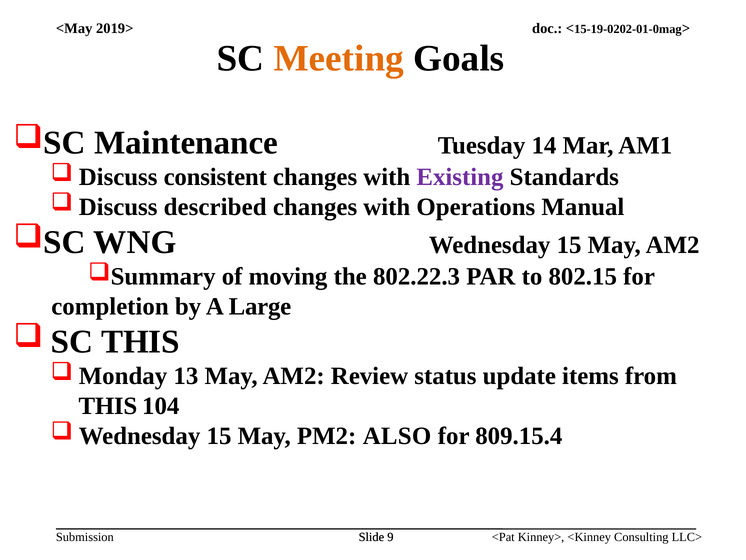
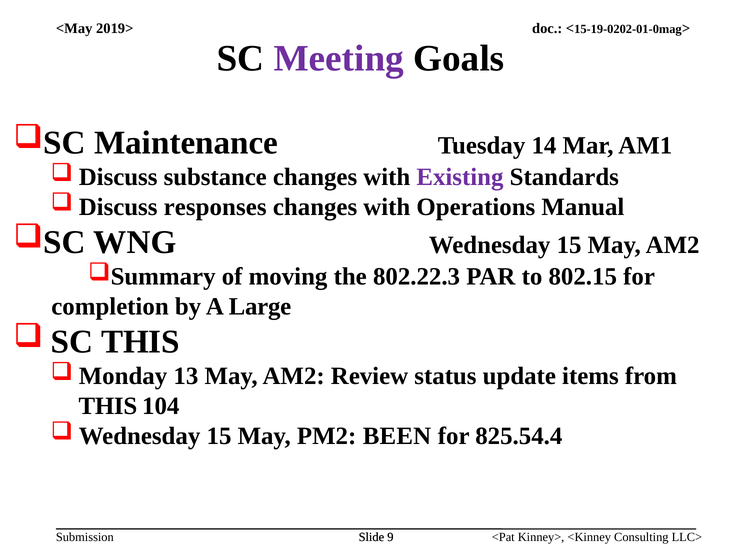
Meeting colour: orange -> purple
consistent: consistent -> substance
described: described -> responses
ALSO: ALSO -> BEEN
809.15.4: 809.15.4 -> 825.54.4
